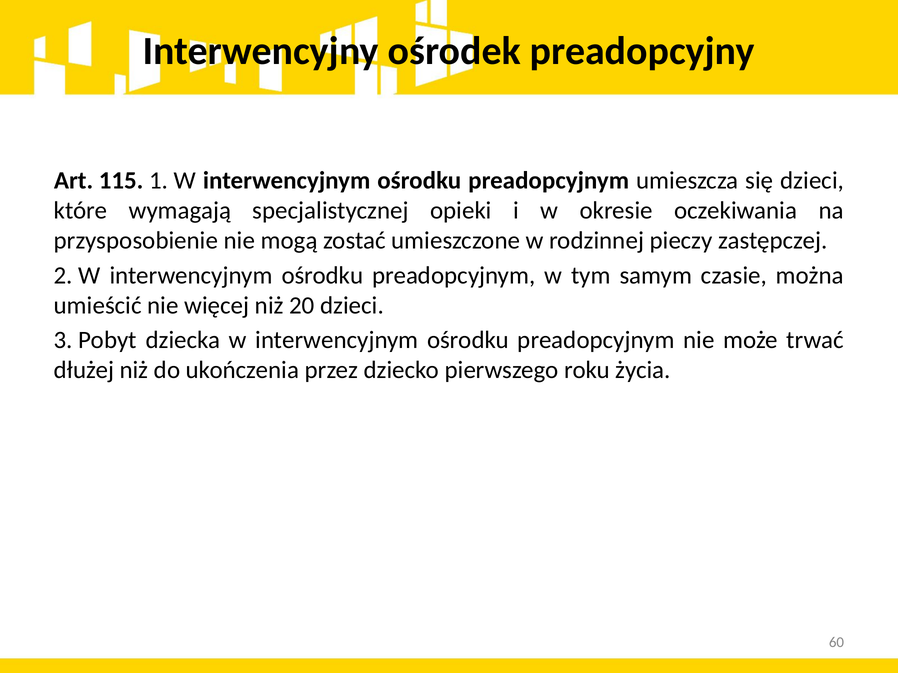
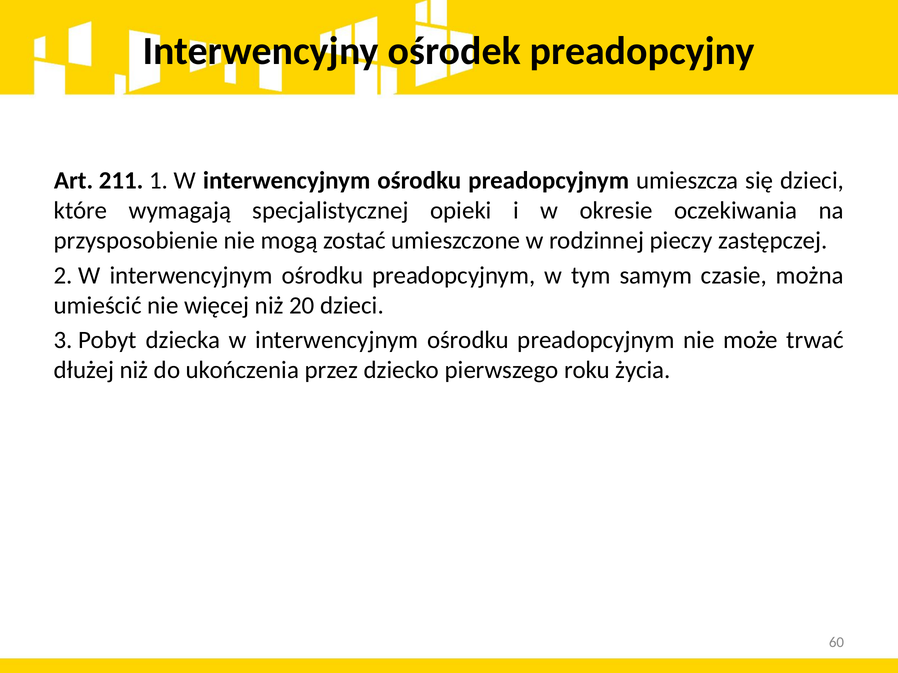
115: 115 -> 211
